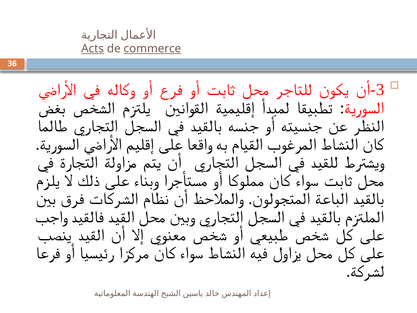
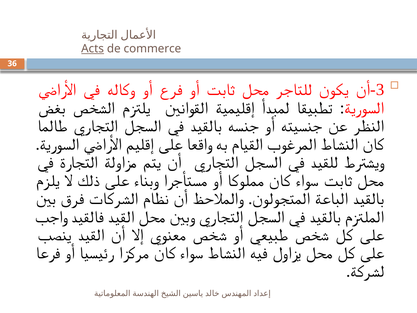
commerce underline: present -> none
